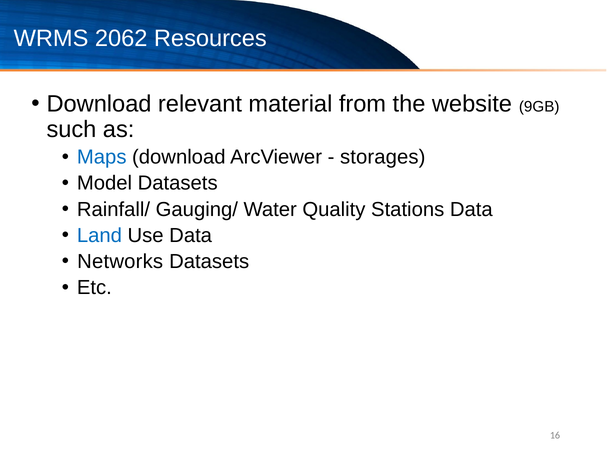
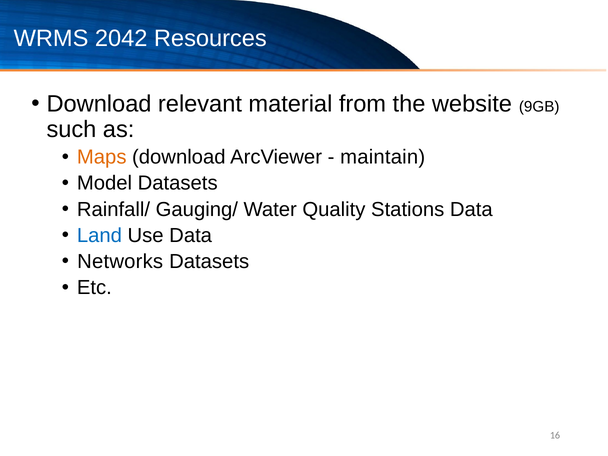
2062: 2062 -> 2042
Maps colour: blue -> orange
storages: storages -> maintain
